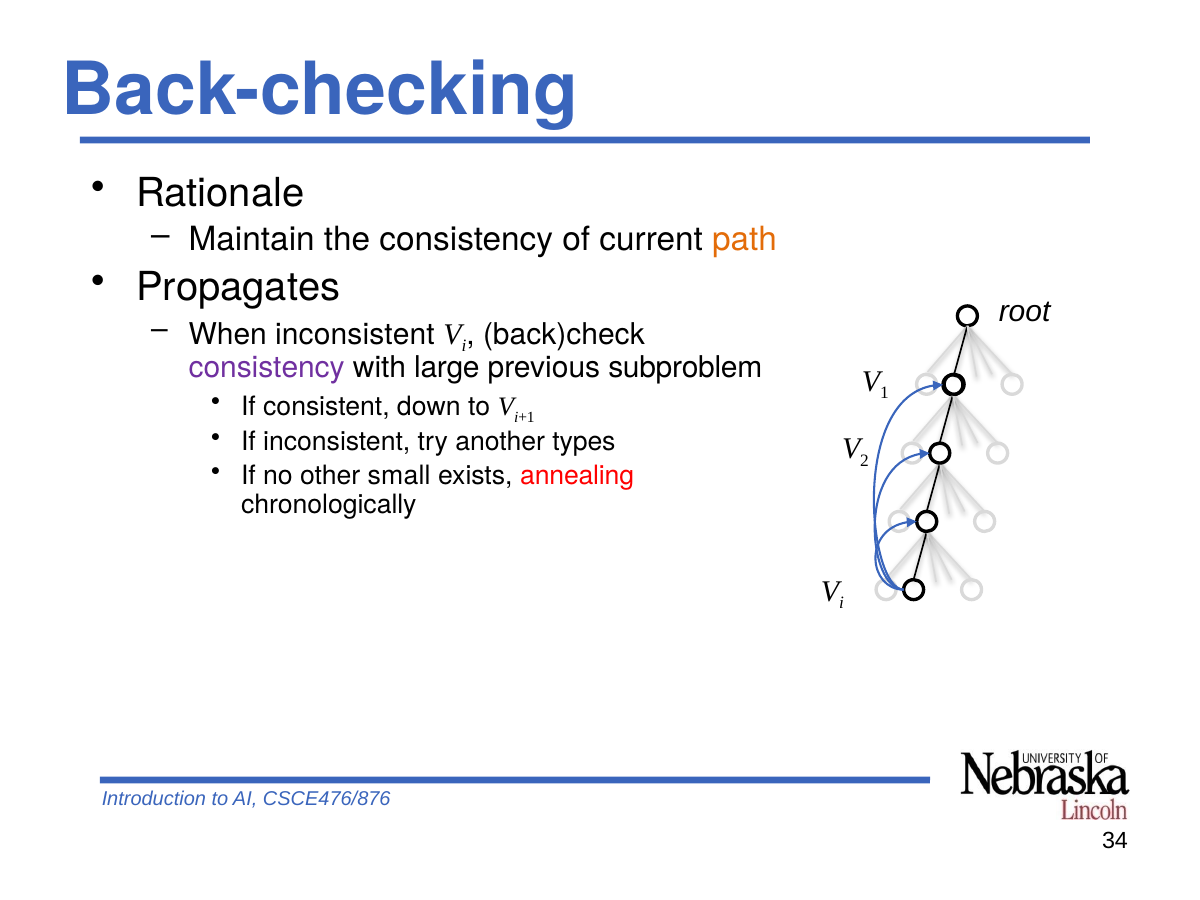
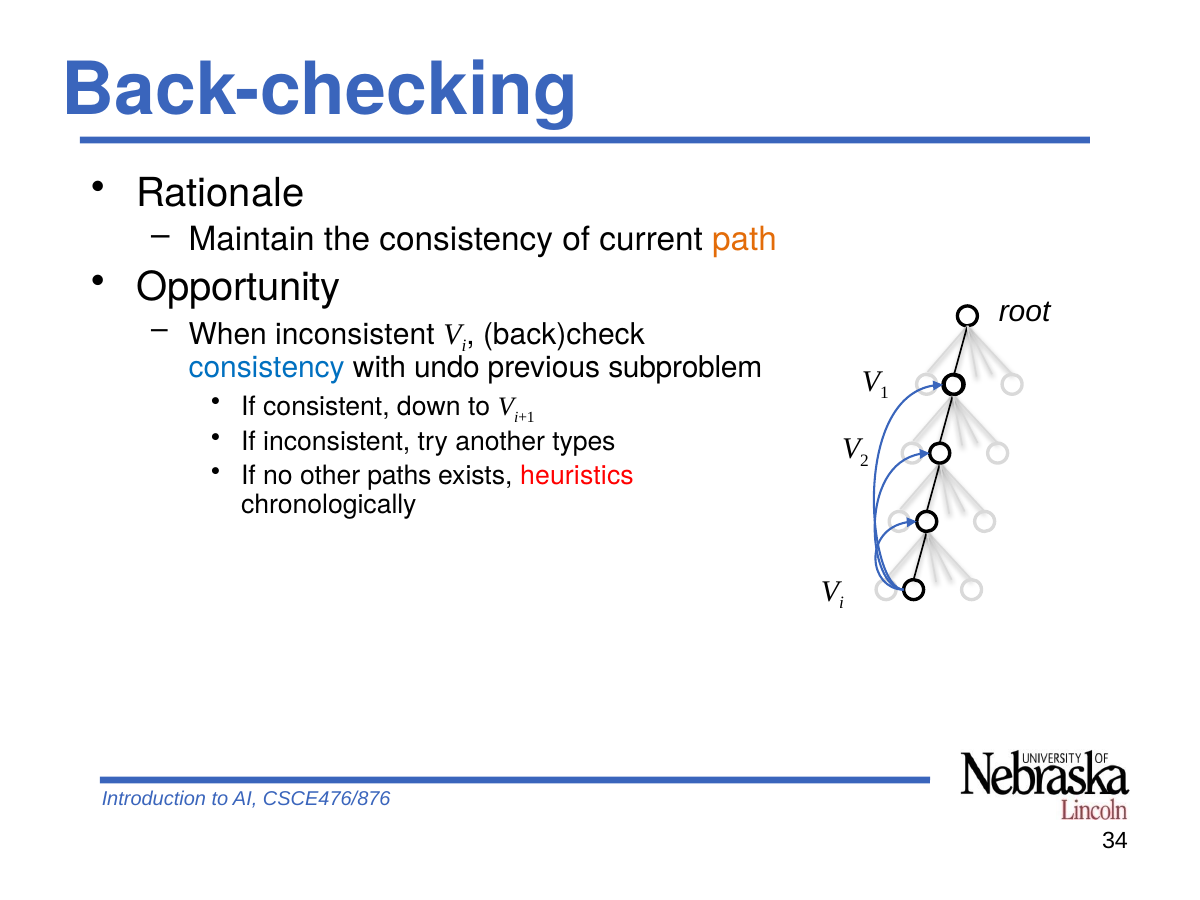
Propagates: Propagates -> Opportunity
consistency at (267, 368) colour: purple -> blue
large: large -> undo
small: small -> paths
annealing: annealing -> heuristics
